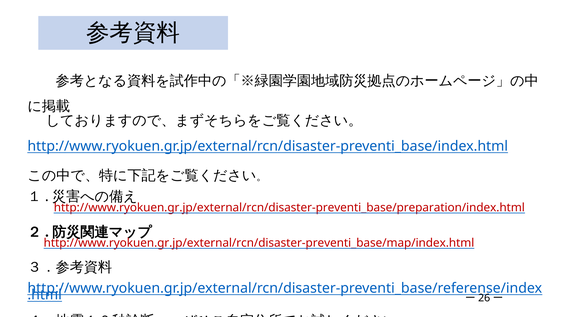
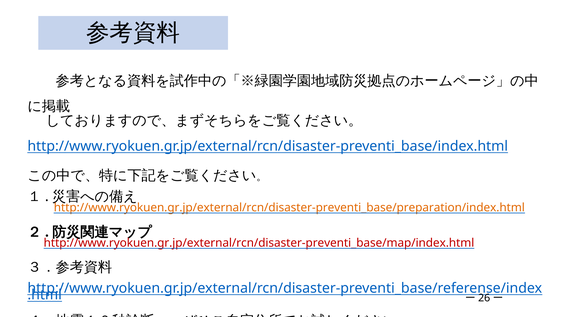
http://www.ryokuen.gr.jp/external/rcn/disaster-preventi_base/preparation/index.html colour: red -> orange
